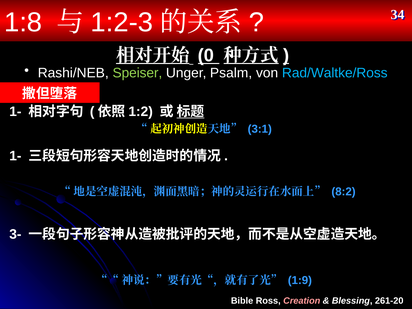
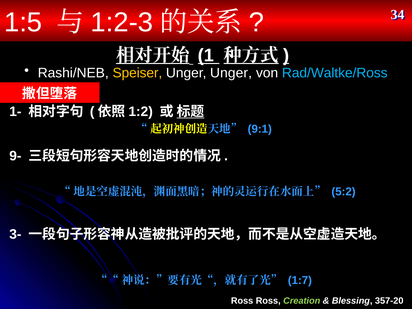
1:8: 1:8 -> 1:5
0: 0 -> 1
Speiser colour: light green -> yellow
Unger Psalm: Psalm -> Unger
3:1: 3:1 -> 9:1
1- at (15, 156): 1- -> 9-
8:2: 8:2 -> 5:2
1:9: 1:9 -> 1:7
Bible at (242, 301): Bible -> Ross
Creation colour: pink -> light green
261-20: 261-20 -> 357-20
